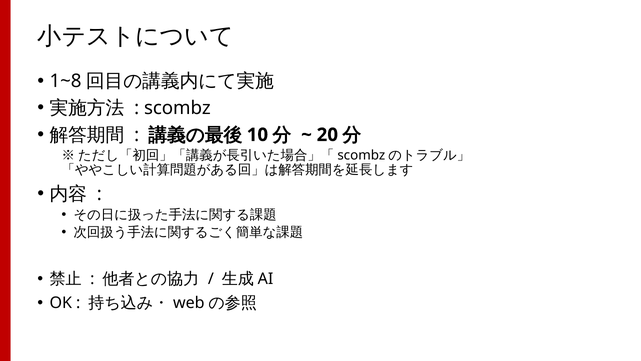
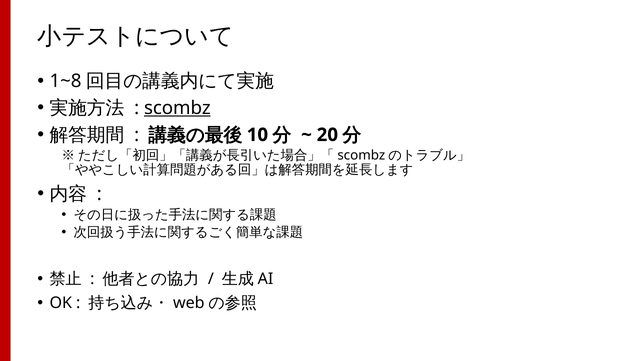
scombz underline: none -> present
